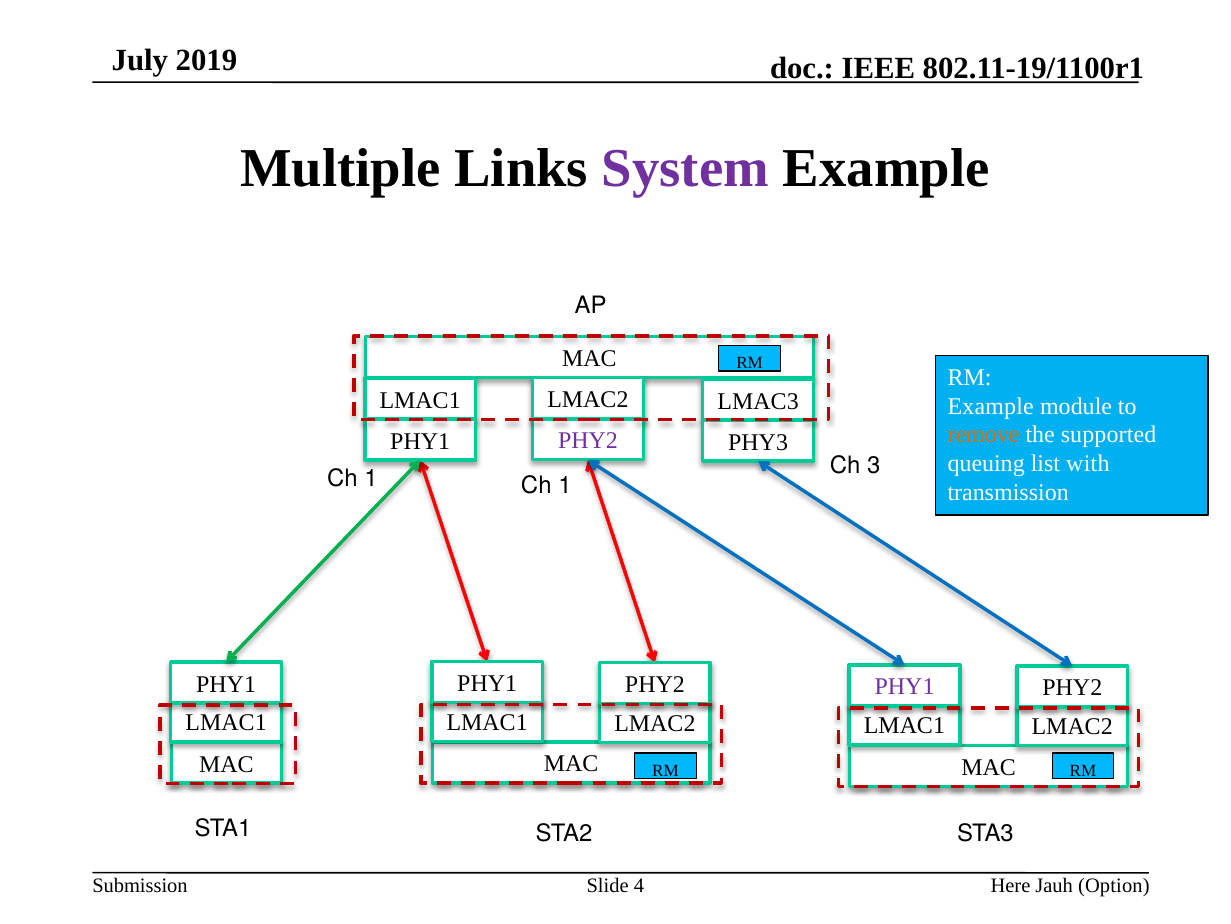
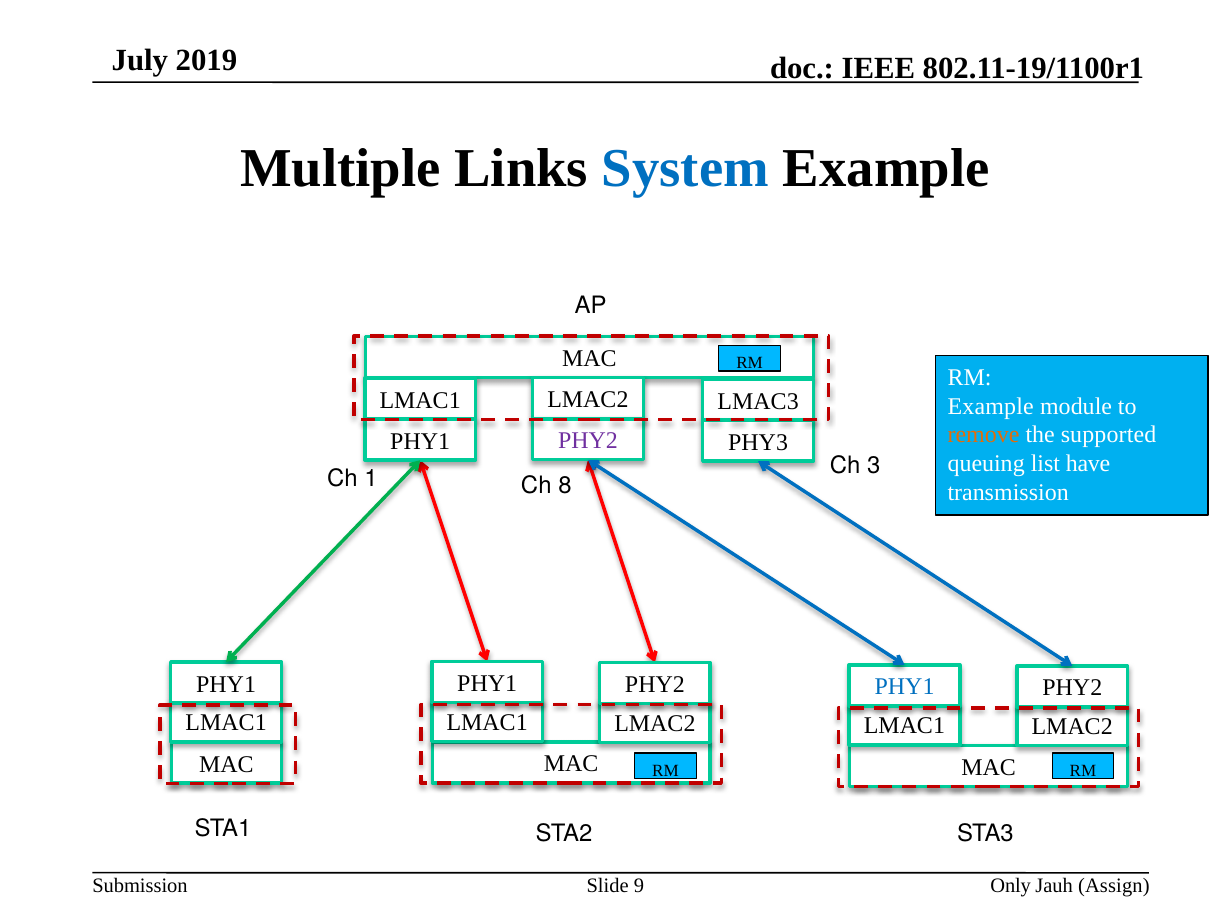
System colour: purple -> blue
with: with -> have
1 at (565, 485): 1 -> 8
PHY1 at (905, 686) colour: purple -> blue
4: 4 -> 9
Here: Here -> Only
Option: Option -> Assign
